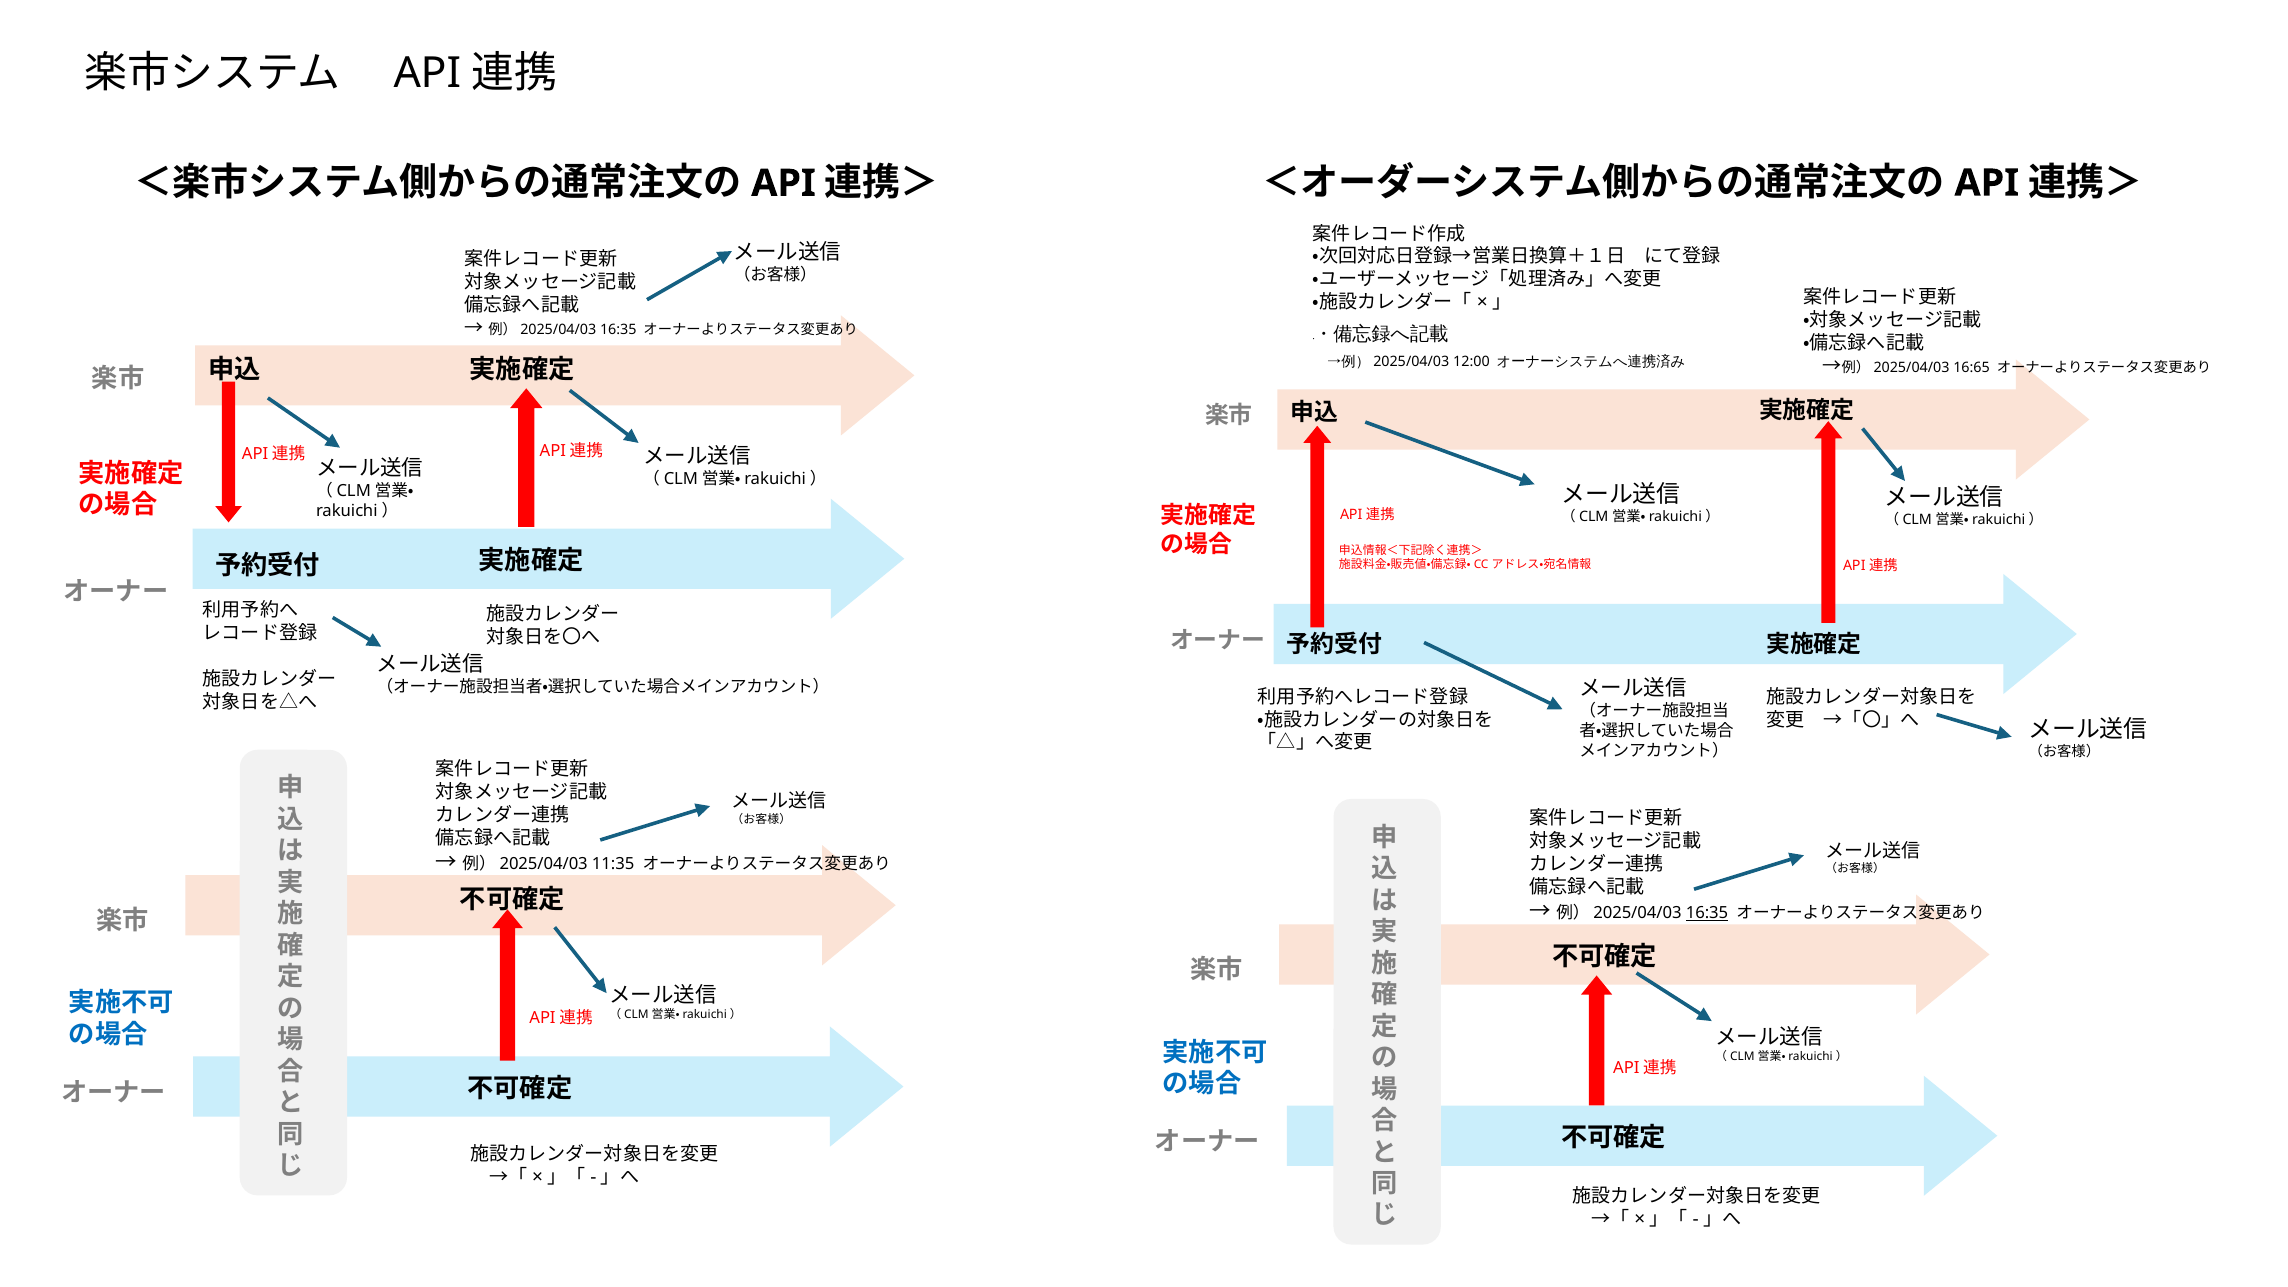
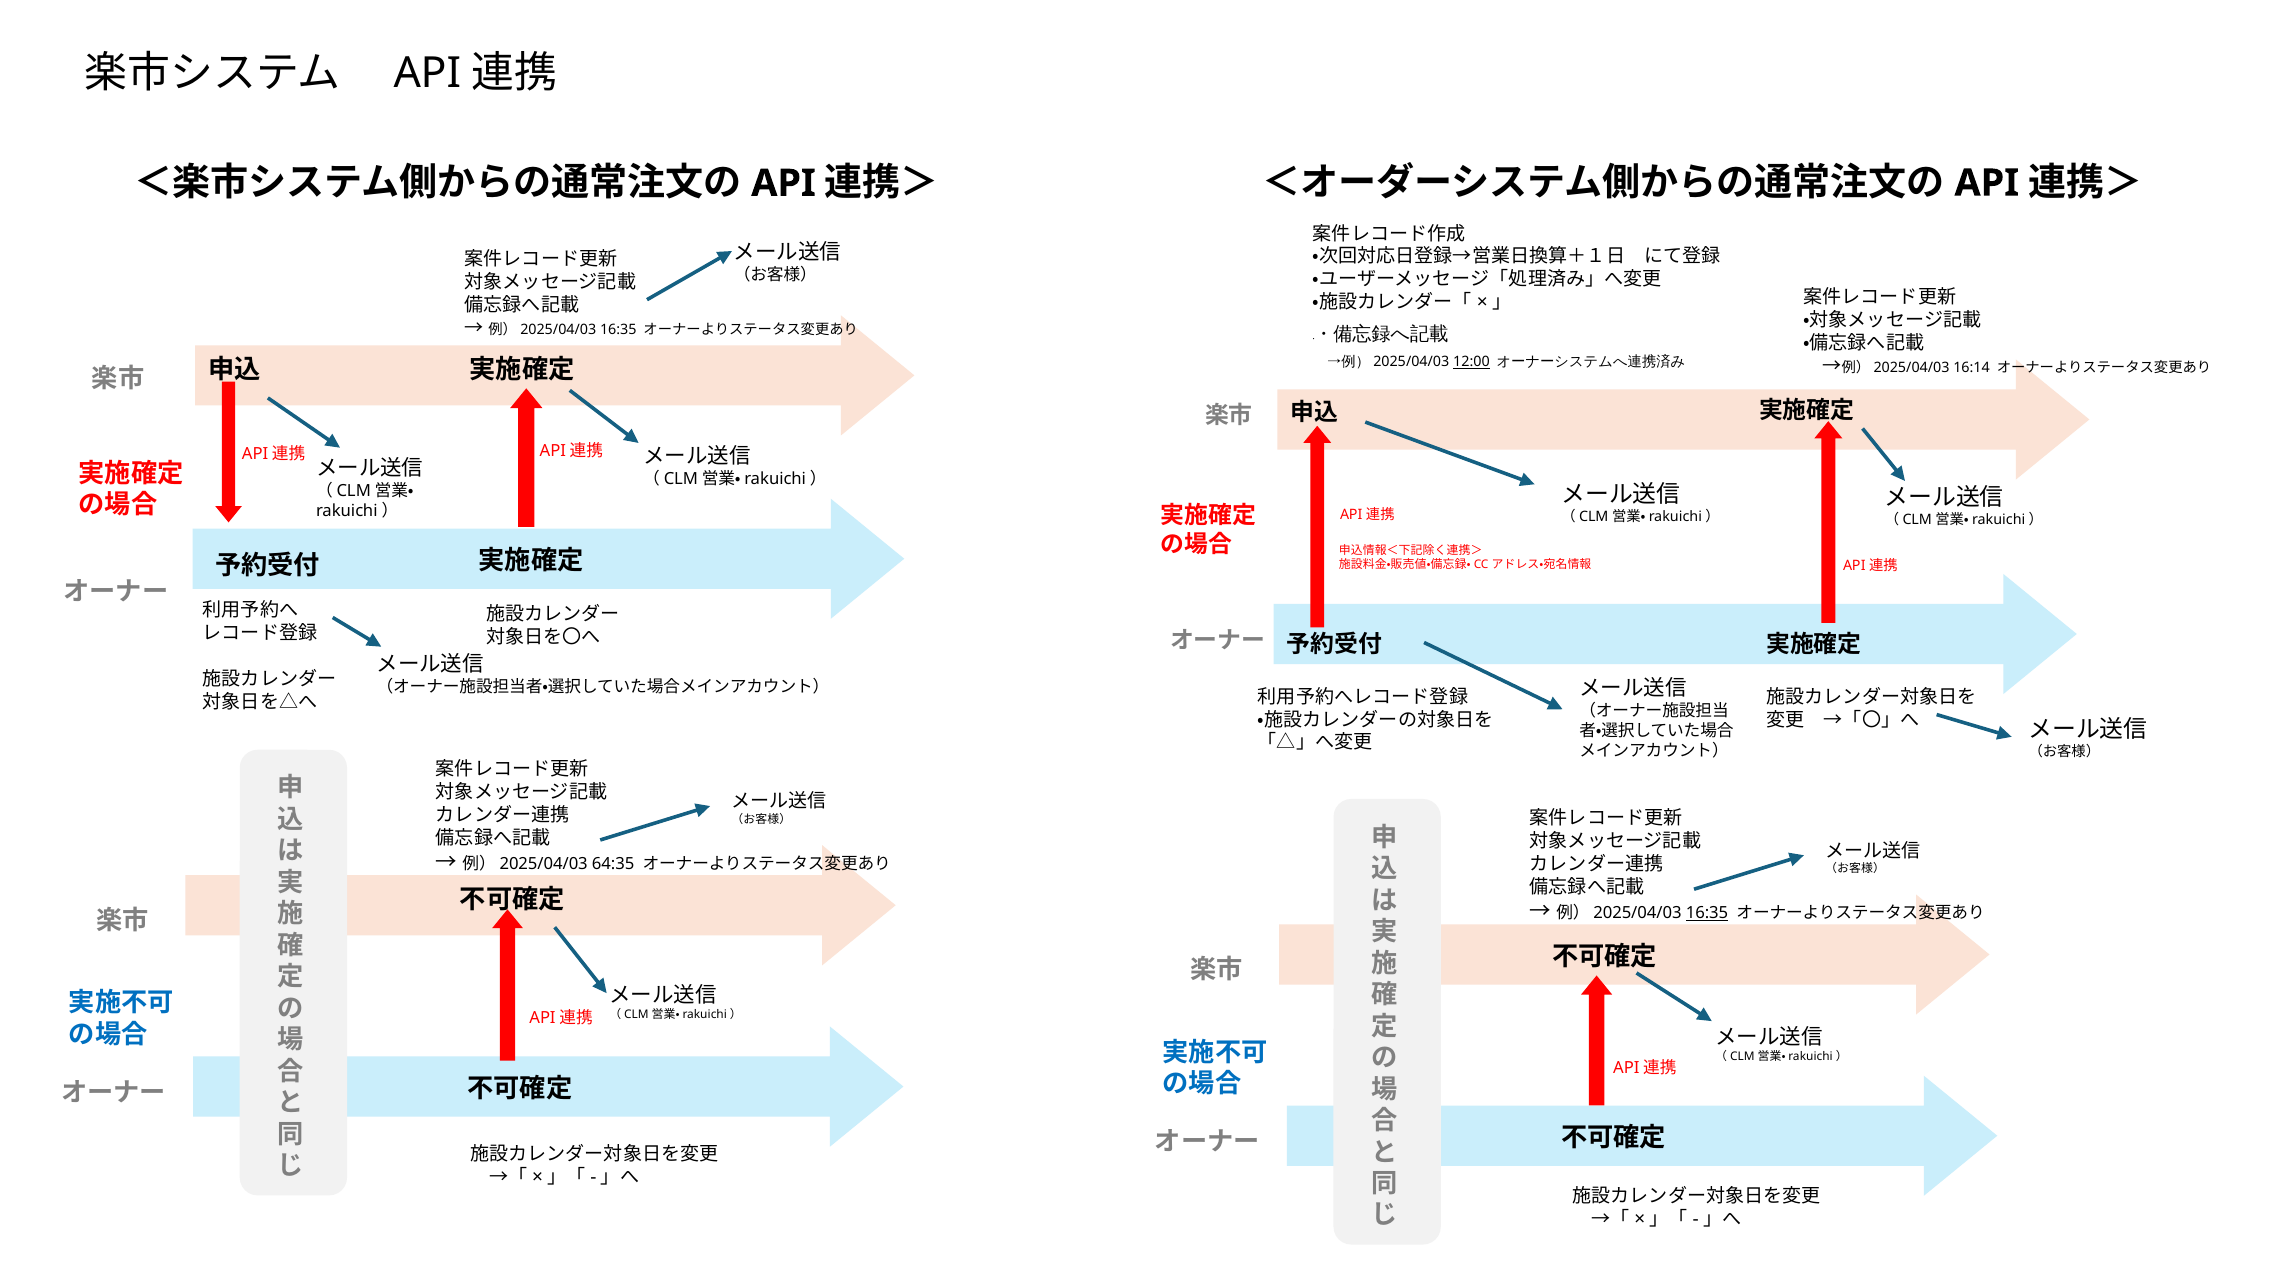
12:00 underline: none -> present
16:65: 16:65 -> 16:14
11:35: 11:35 -> 64:35
